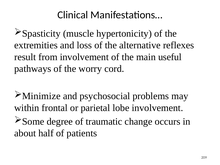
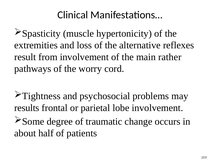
useful: useful -> rather
Minimize: Minimize -> Tightness
within: within -> results
